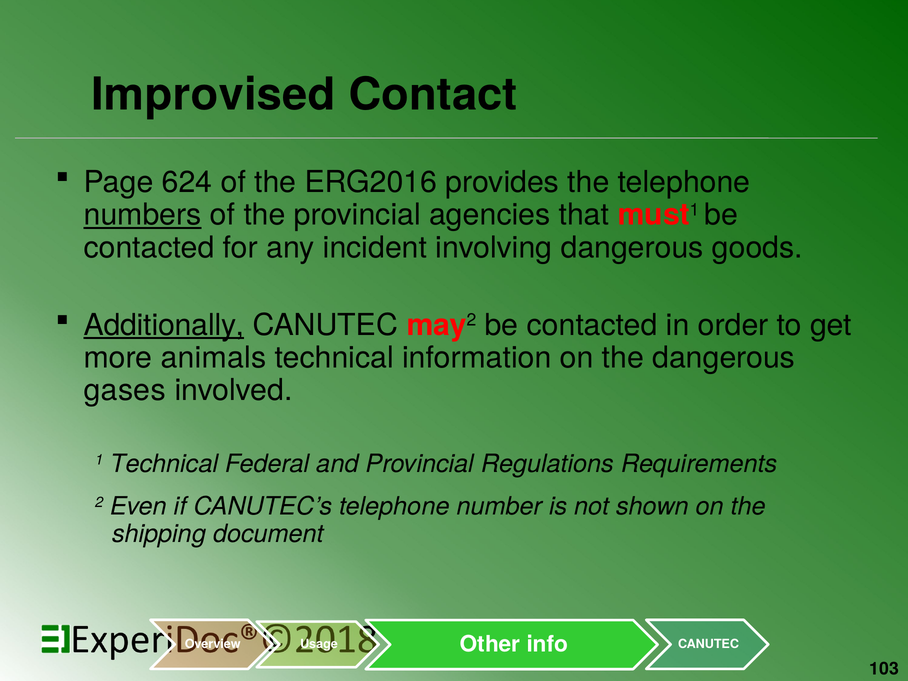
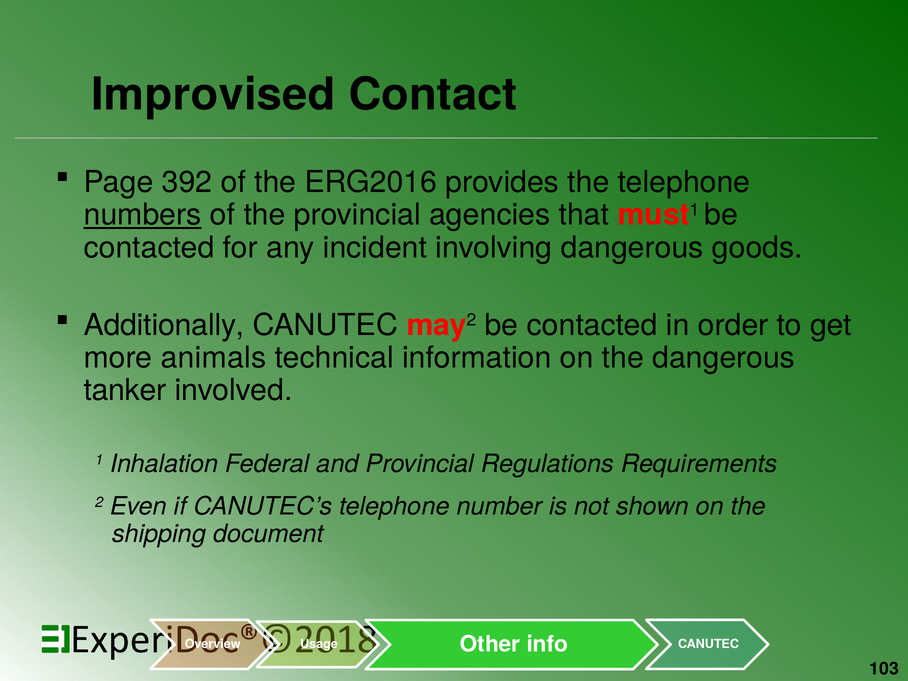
624: 624 -> 392
Additionally underline: present -> none
gases: gases -> tanker
1 Technical: Technical -> Inhalation
